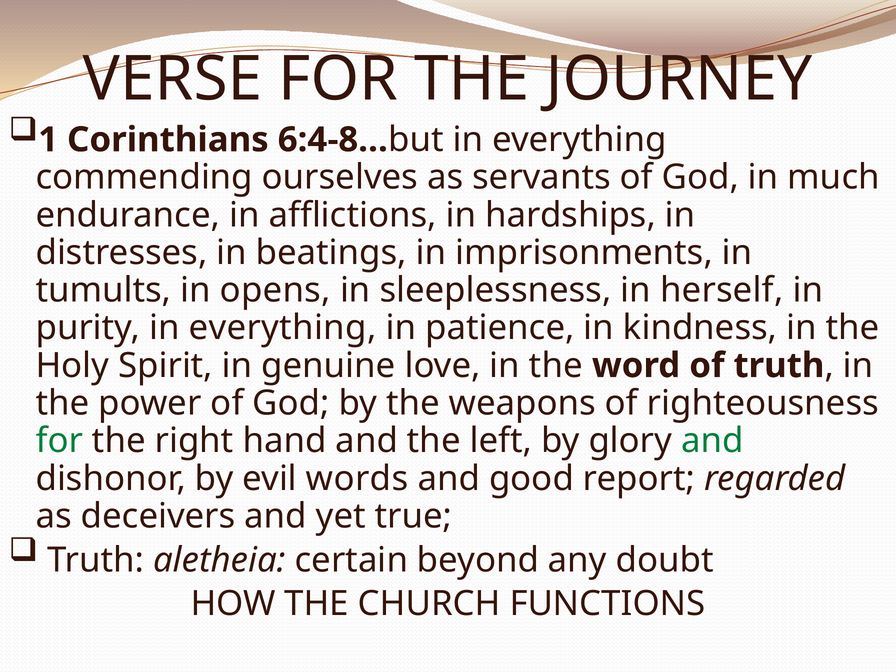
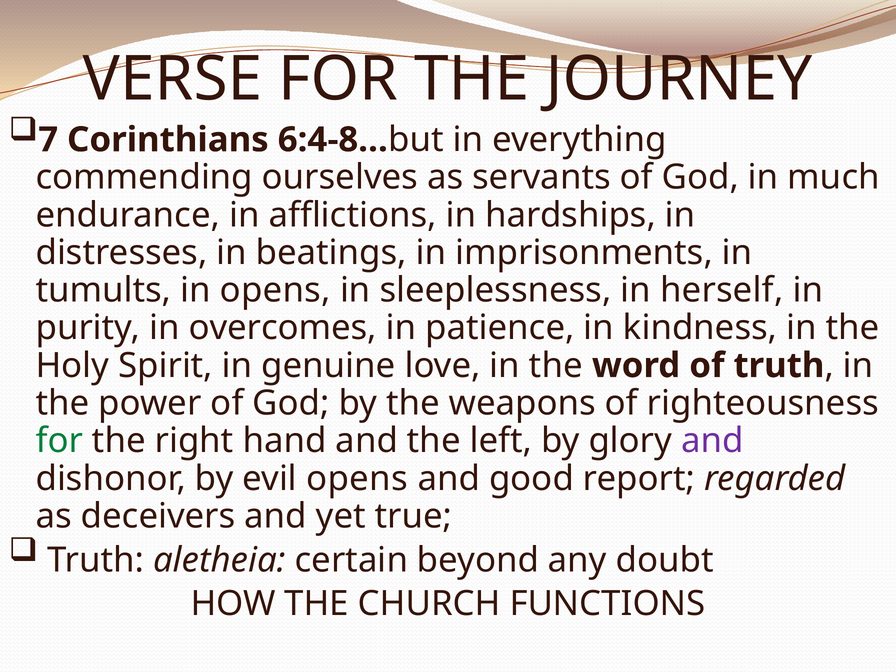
1: 1 -> 7
purity in everything: everything -> overcomes
and at (712, 441) colour: green -> purple
evil words: words -> opens
